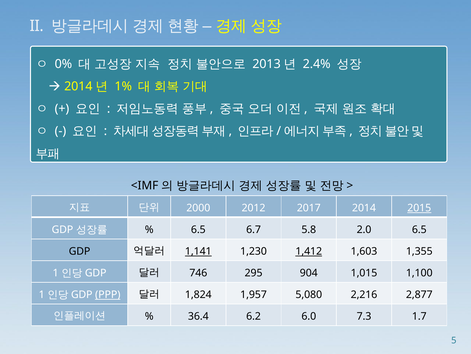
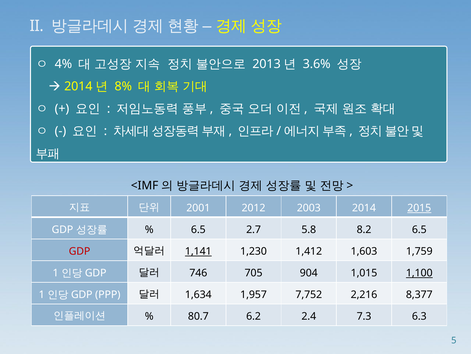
0%: 0% -> 4%
2.4%: 2.4% -> 3.6%
1%: 1% -> 8%
2000: 2000 -> 2001
2017: 2017 -> 2003
6.7: 6.7 -> 2.7
2.0: 2.0 -> 8.2
GDP at (80, 251) colour: black -> red
1,412 underline: present -> none
1,355: 1,355 -> 1,759
295: 295 -> 705
1,100 underline: none -> present
PPP underline: present -> none
1,824: 1,824 -> 1,634
5,080: 5,080 -> 7,752
2,877: 2,877 -> 8,377
36.4: 36.4 -> 80.7
6.0: 6.0 -> 2.4
1.7: 1.7 -> 6.3
